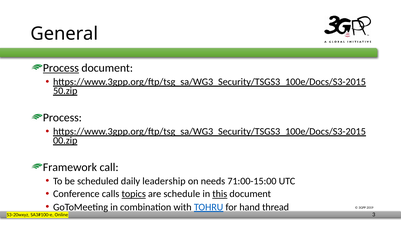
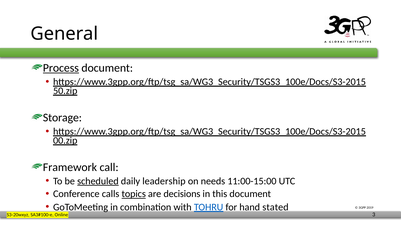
Process at (62, 117): Process -> Storage
scheduled underline: none -> present
71:00-15:00: 71:00-15:00 -> 11:00-15:00
schedule: schedule -> decisions
this underline: present -> none
thread: thread -> stated
